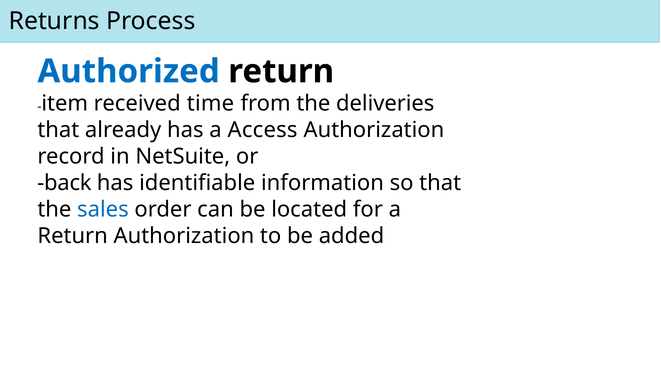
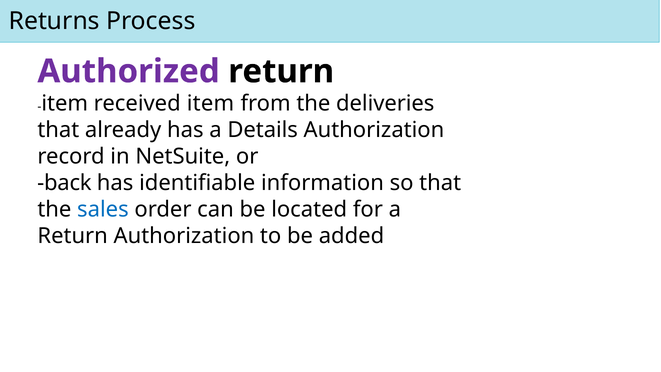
Authorized colour: blue -> purple
received time: time -> item
Access: Access -> Details
